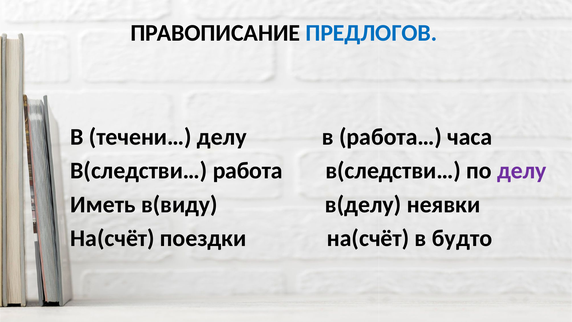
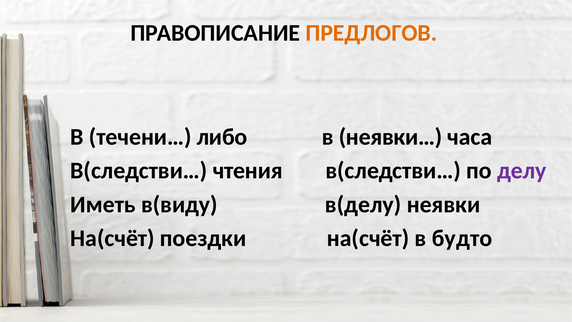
ПРЕДЛОГОВ colour: blue -> orange
течени… делу: делу -> либо
работа…: работа… -> неявки…
работа: работа -> чтения
